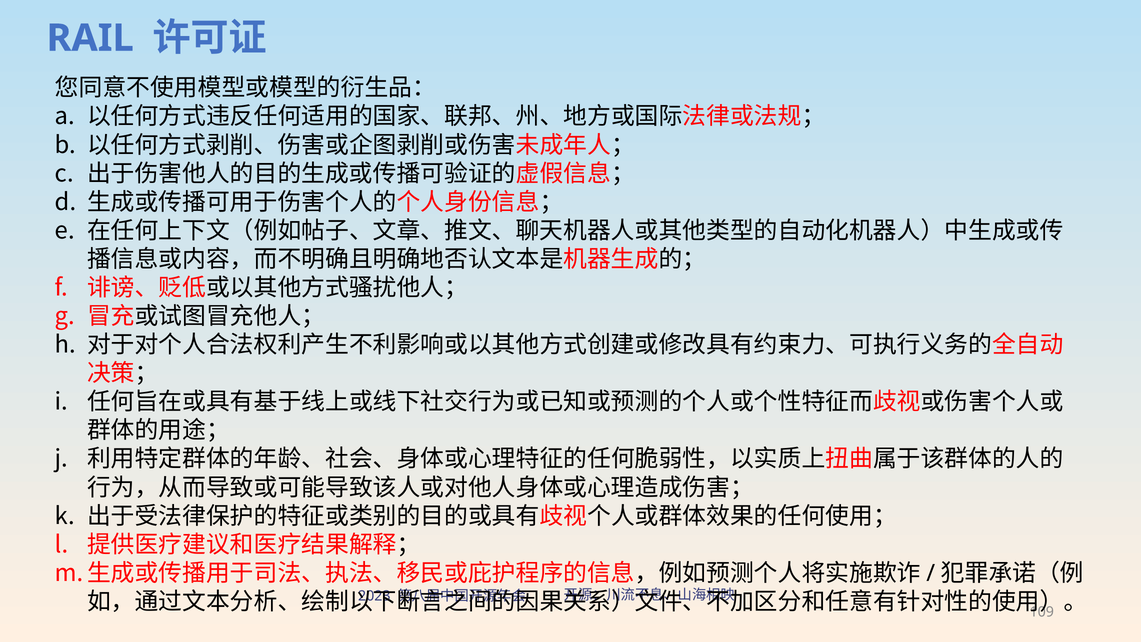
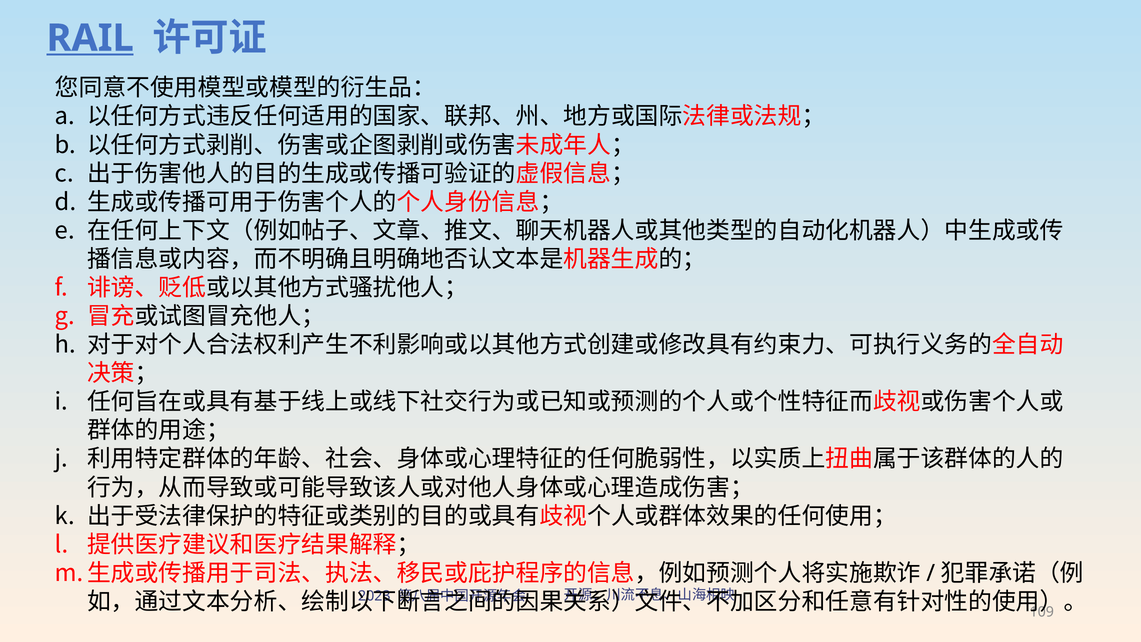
RAIL underline: none -> present
